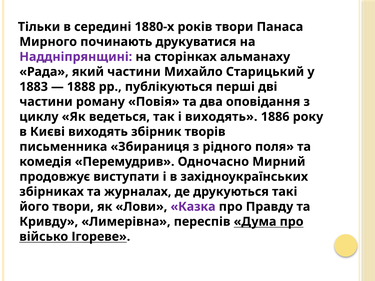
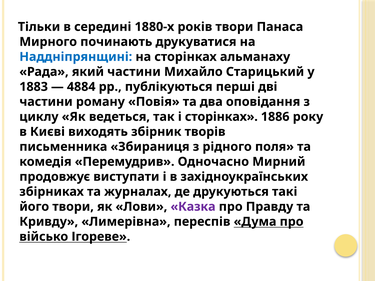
Наддніпрянщині colour: purple -> blue
1888: 1888 -> 4884
і виходять: виходять -> сторінках
